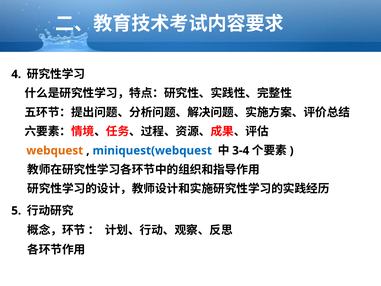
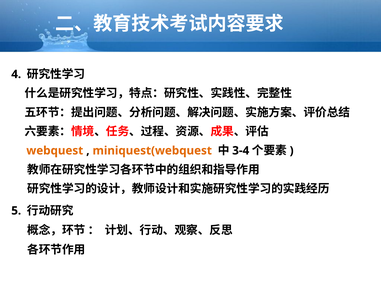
miniquest(webquest colour: blue -> orange
